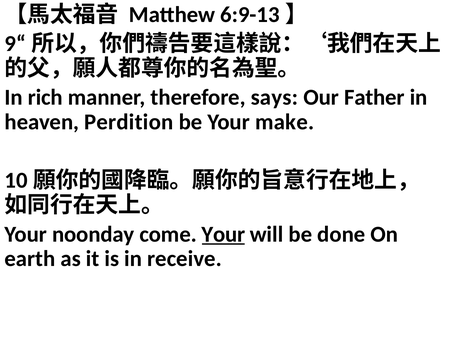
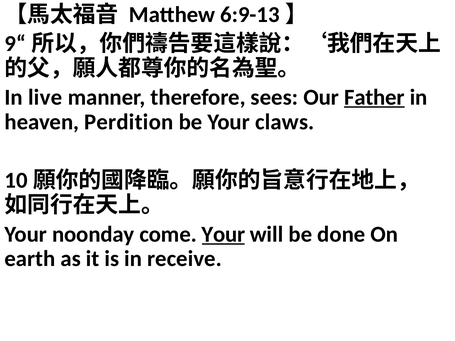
rich: rich -> live
says: says -> sees
Father underline: none -> present
make: make -> claws
